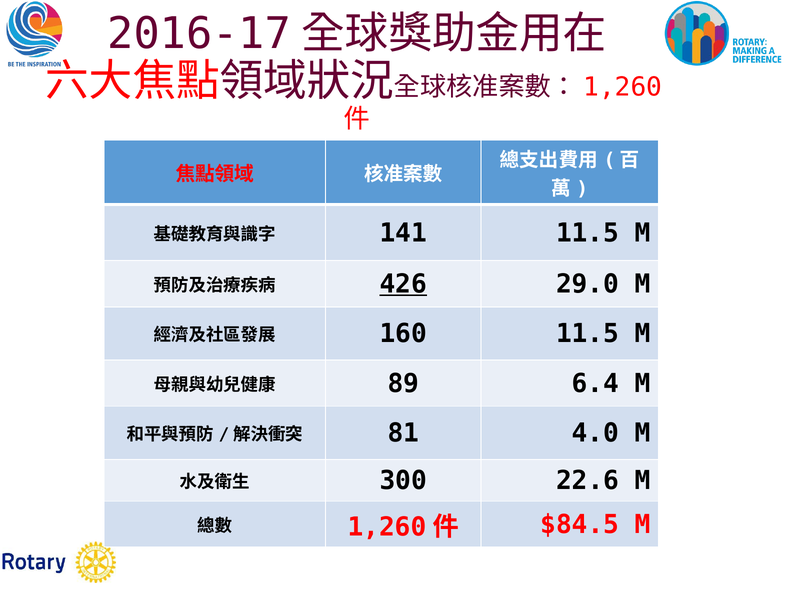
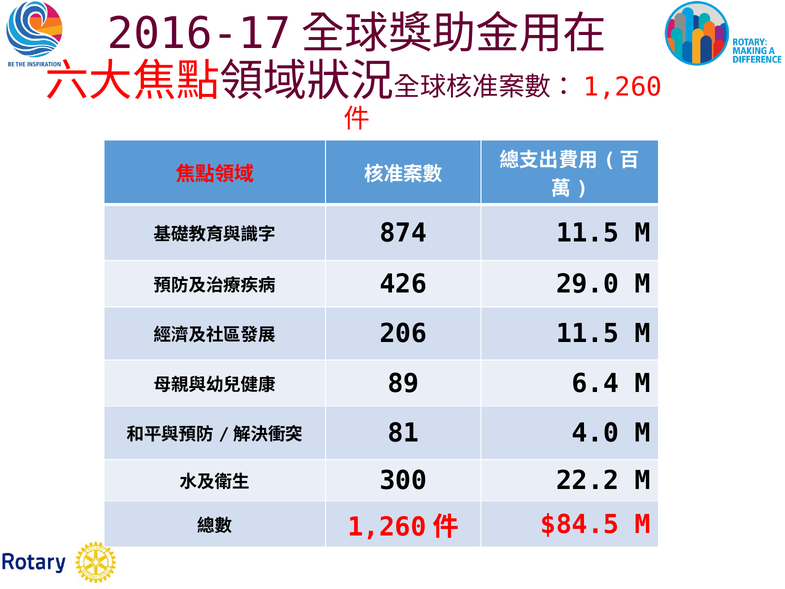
141: 141 -> 874
426 underline: present -> none
160: 160 -> 206
22.6: 22.6 -> 22.2
